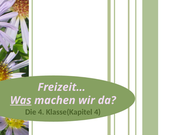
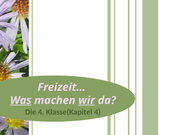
wir underline: none -> present
